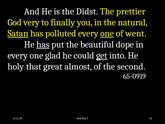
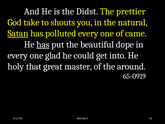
very: very -> take
finally: finally -> shouts
one at (107, 33) underline: present -> none
went: went -> came
get underline: present -> none
almost: almost -> master
second: second -> around
